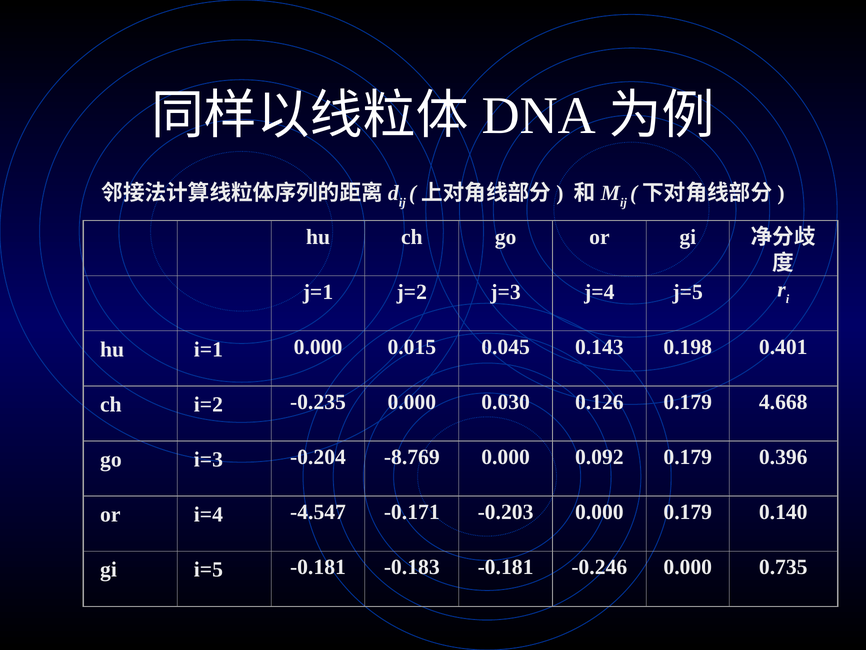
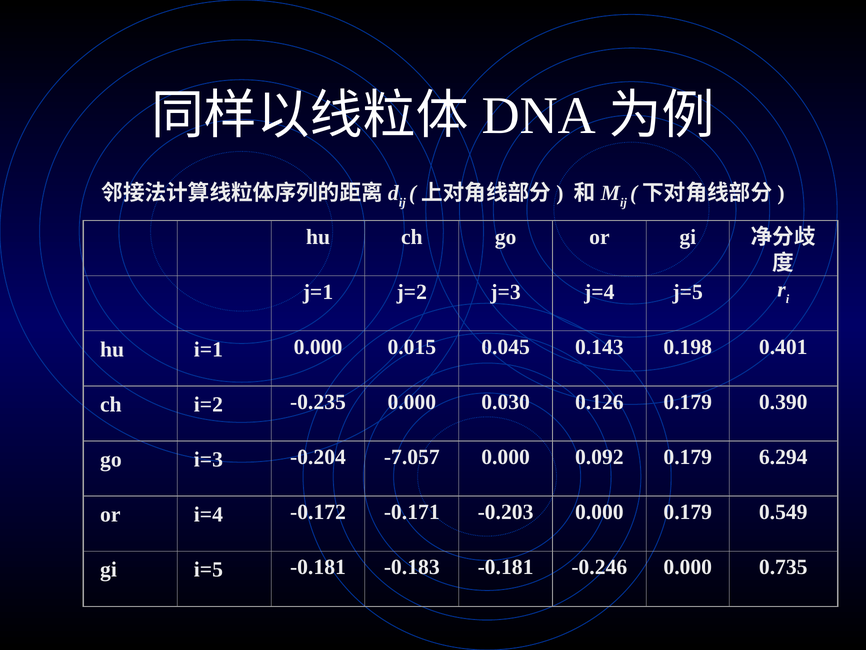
4.668: 4.668 -> 0.390
-8.769: -8.769 -> -7.057
0.396: 0.396 -> 6.294
-4.547: -4.547 -> -0.172
0.140: 0.140 -> 0.549
